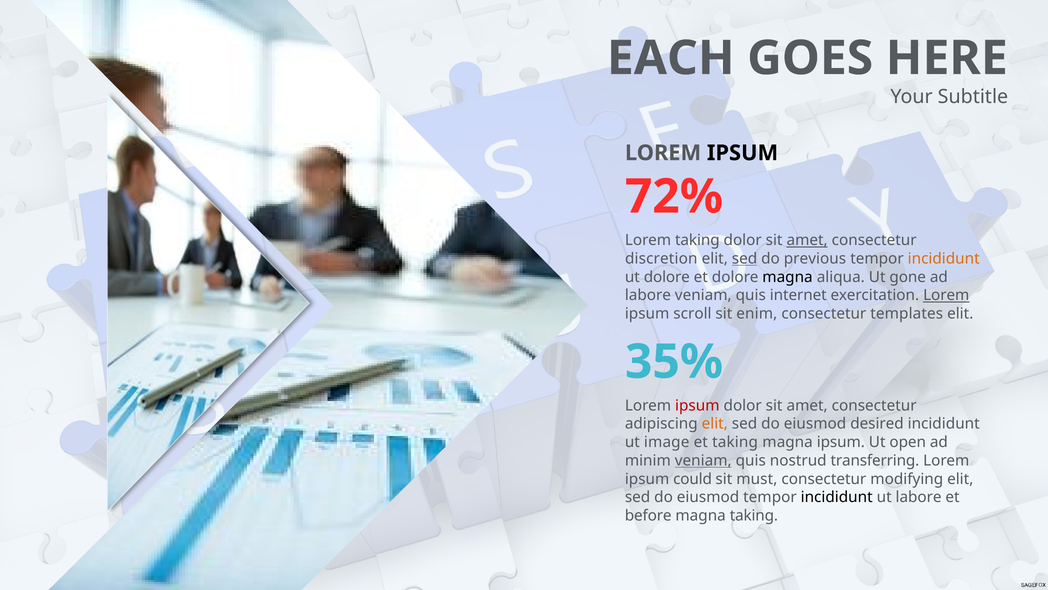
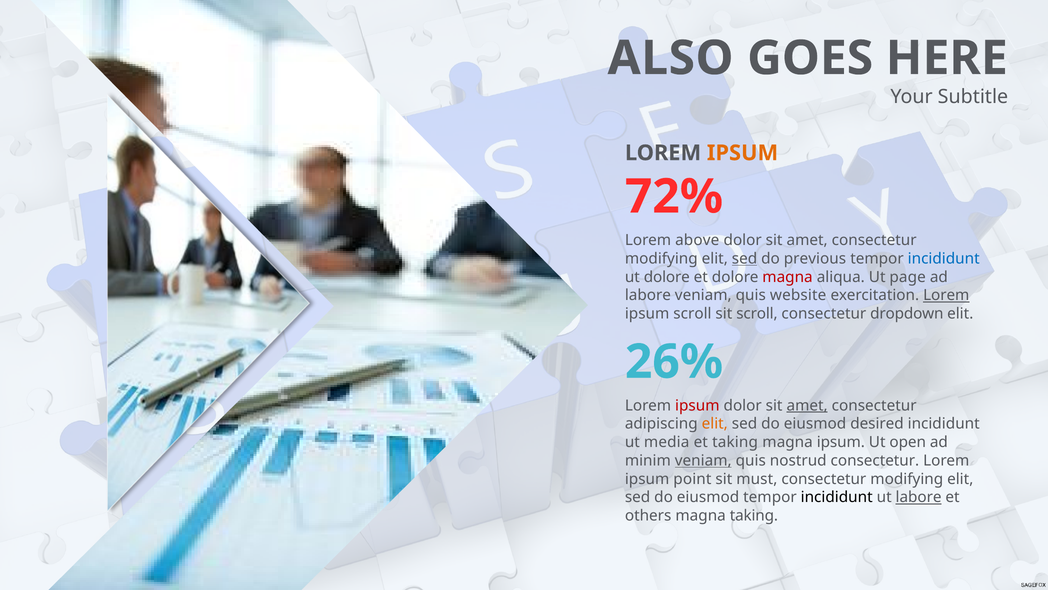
EACH: EACH -> ALSO
IPSUM at (743, 153) colour: black -> orange
Lorem taking: taking -> above
amet at (807, 240) underline: present -> none
discretion at (661, 258): discretion -> modifying
incididunt at (944, 258) colour: orange -> blue
magna at (788, 277) colour: black -> red
gone: gone -> page
internet: internet -> website
sit enim: enim -> scroll
templates: templates -> dropdown
35%: 35% -> 26%
amet at (807, 405) underline: none -> present
image: image -> media
nostrud transferring: transferring -> consectetur
could: could -> point
labore at (919, 497) underline: none -> present
before: before -> others
